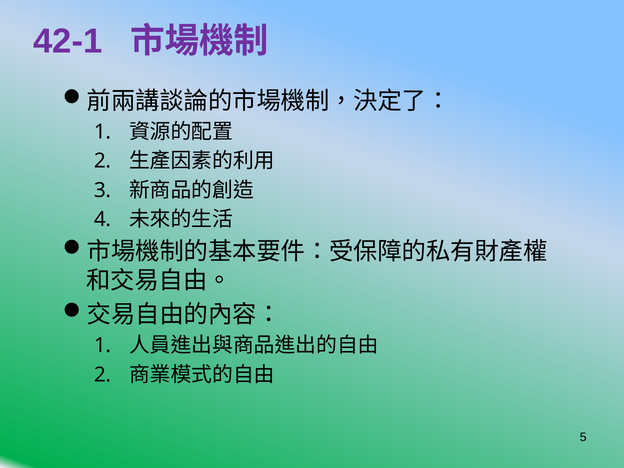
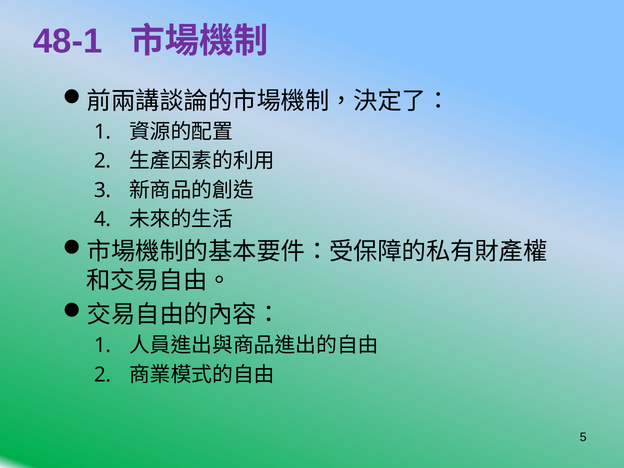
42-1: 42-1 -> 48-1
